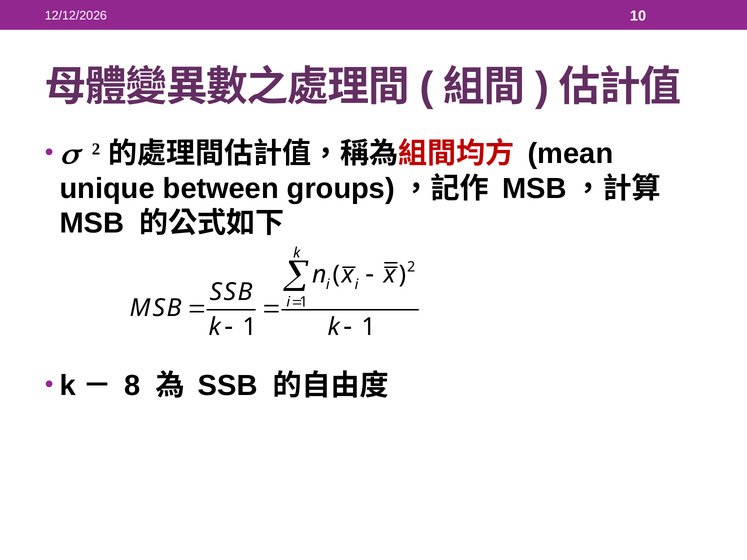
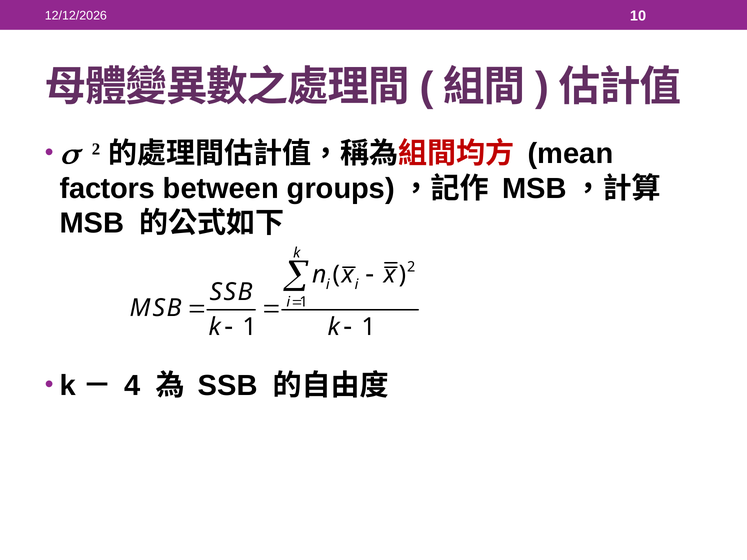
unique: unique -> factors
8: 8 -> 4
